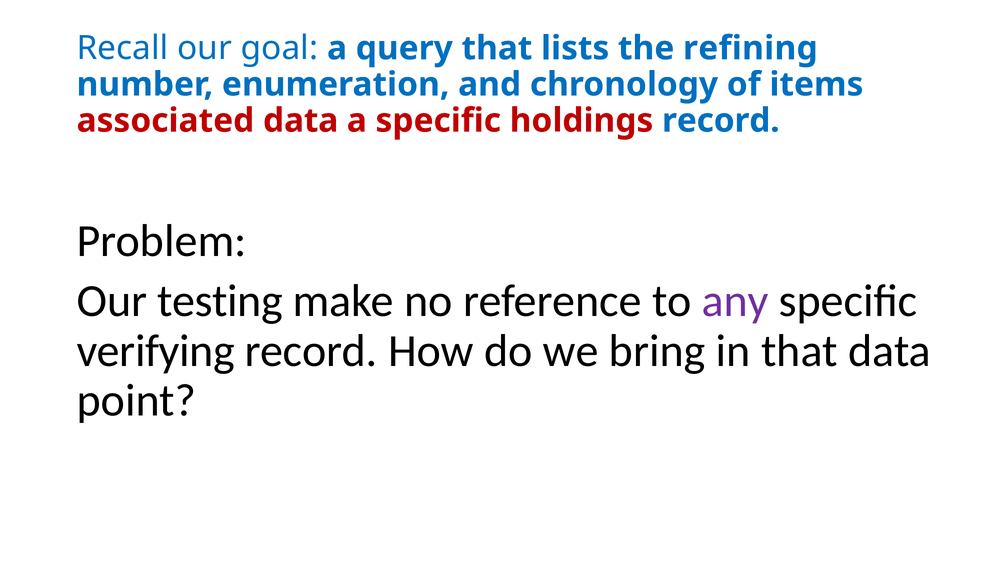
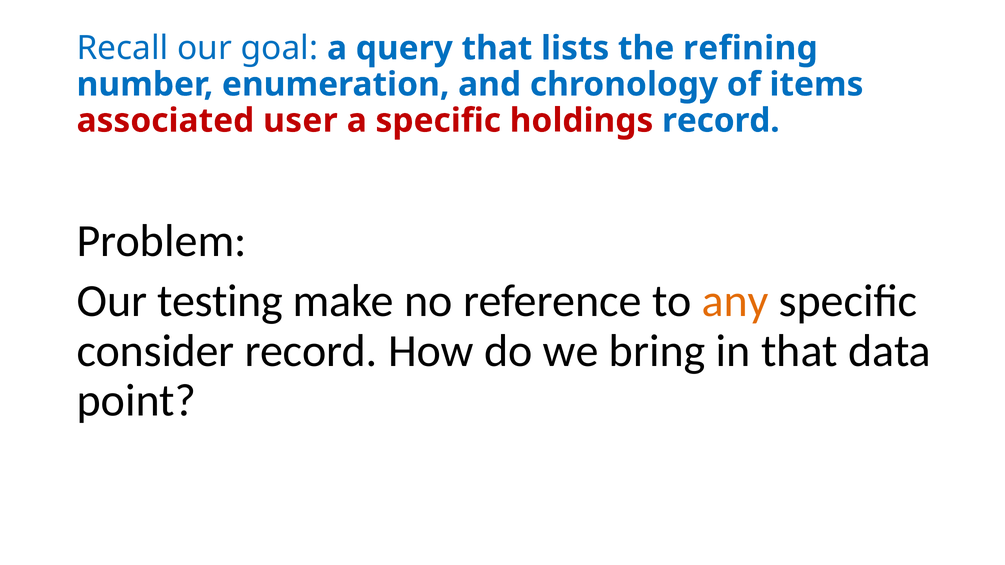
associated data: data -> user
any colour: purple -> orange
verifying: verifying -> consider
